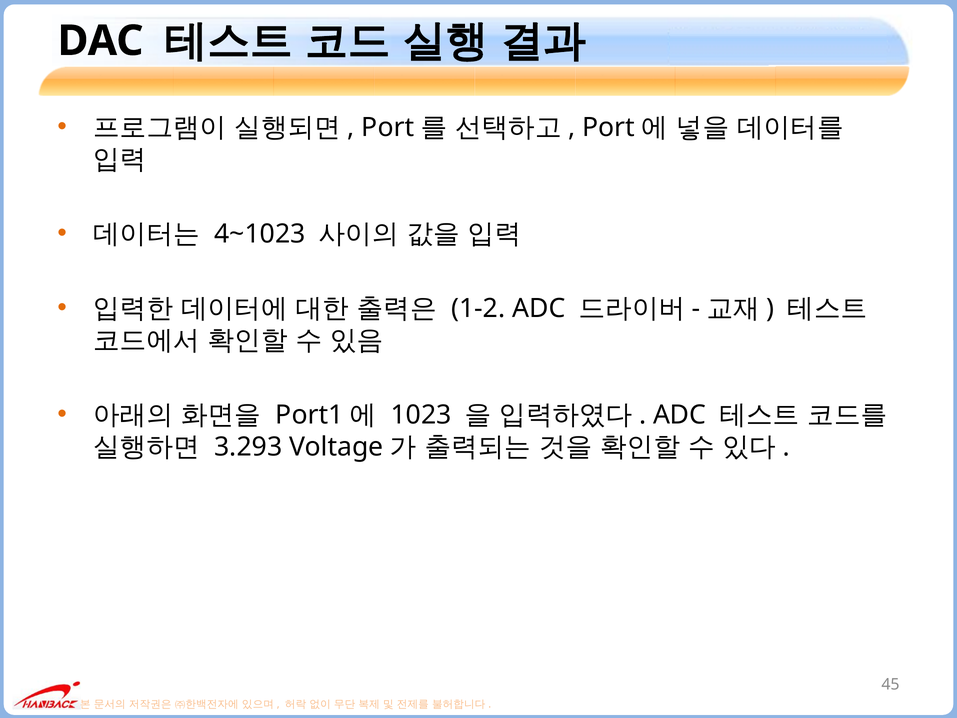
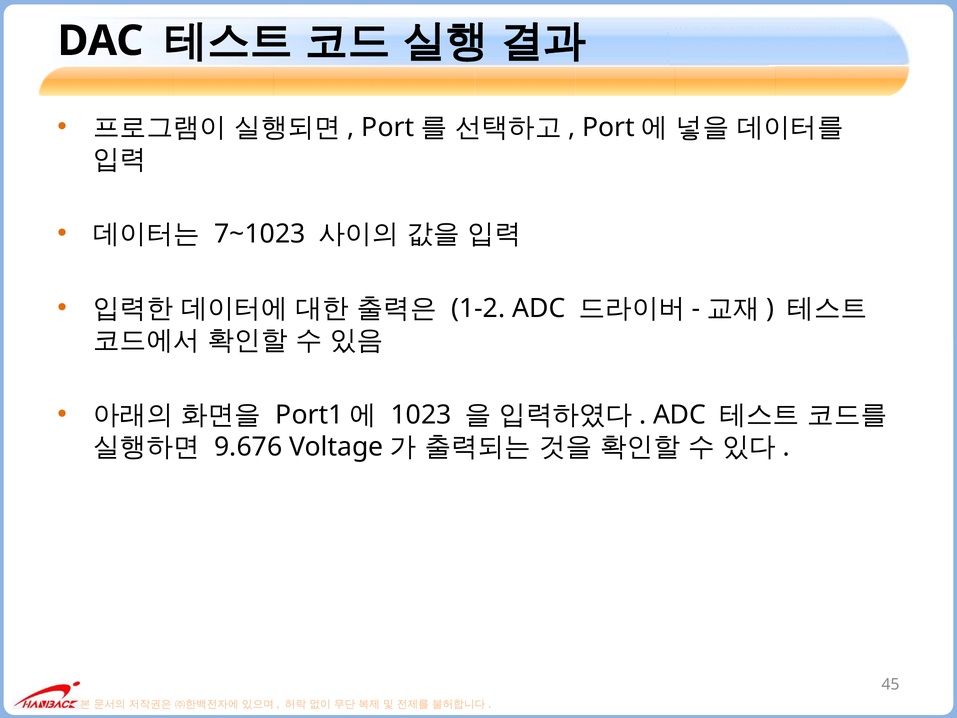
4~1023: 4~1023 -> 7~1023
3.293: 3.293 -> 9.676
